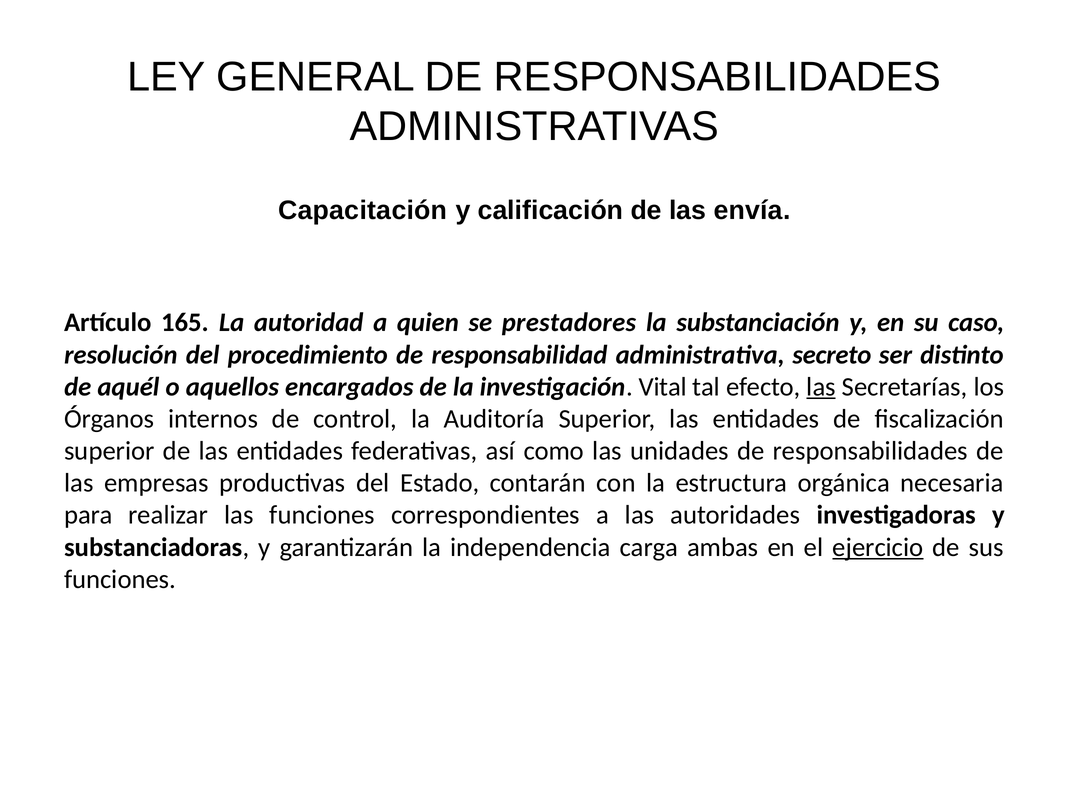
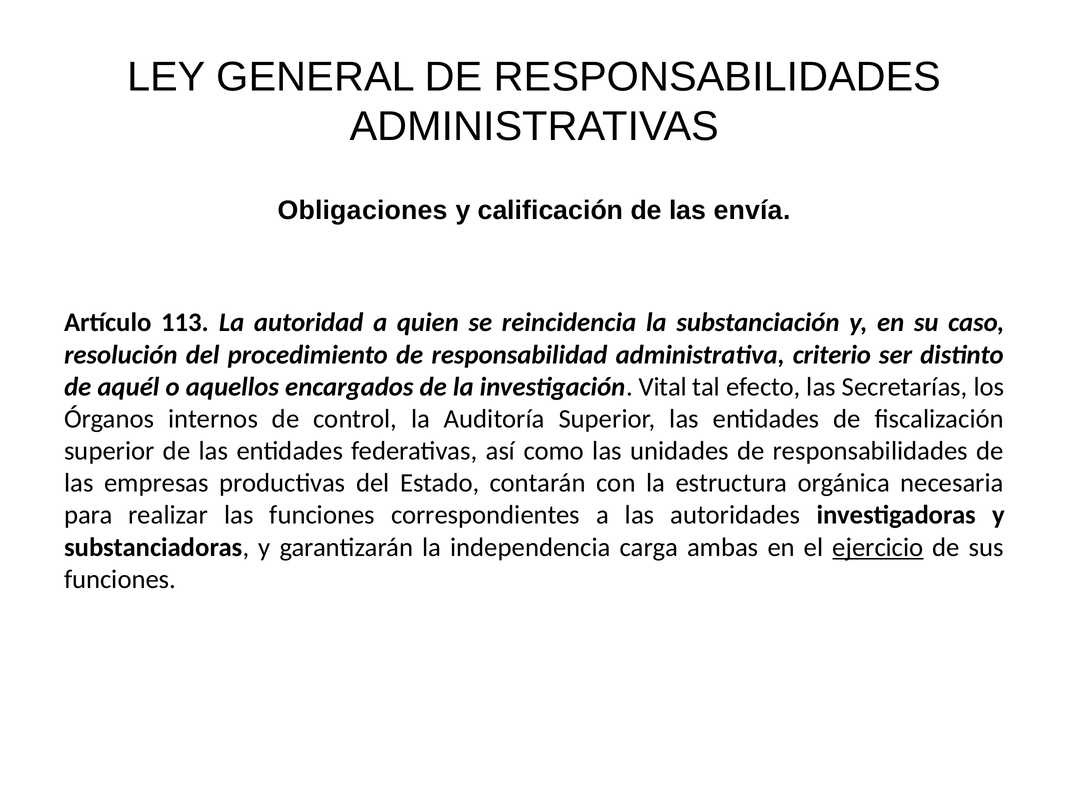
Capacitación: Capacitación -> Obligaciones
165: 165 -> 113
prestadores: prestadores -> reincidencia
secreto: secreto -> criterio
las at (821, 387) underline: present -> none
